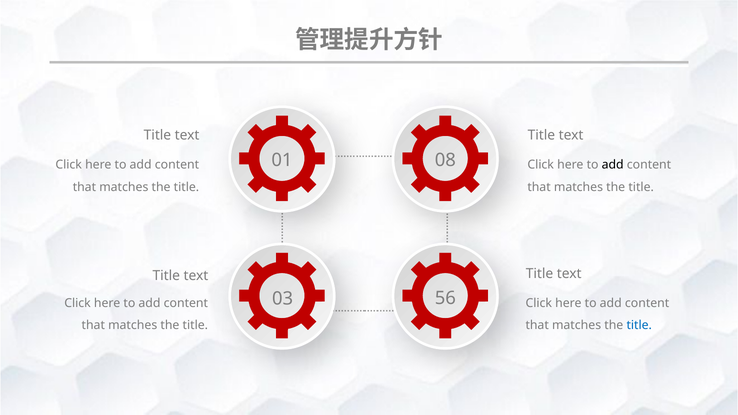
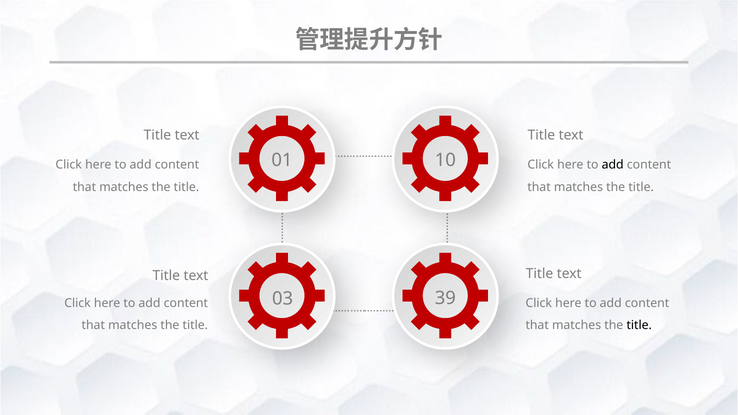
08: 08 -> 10
56: 56 -> 39
title at (639, 325) colour: blue -> black
